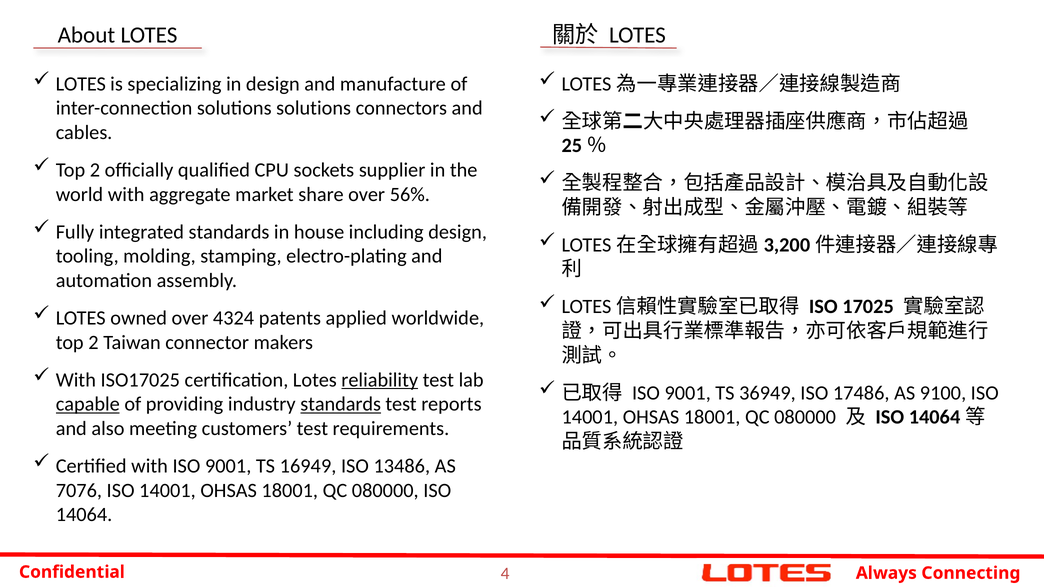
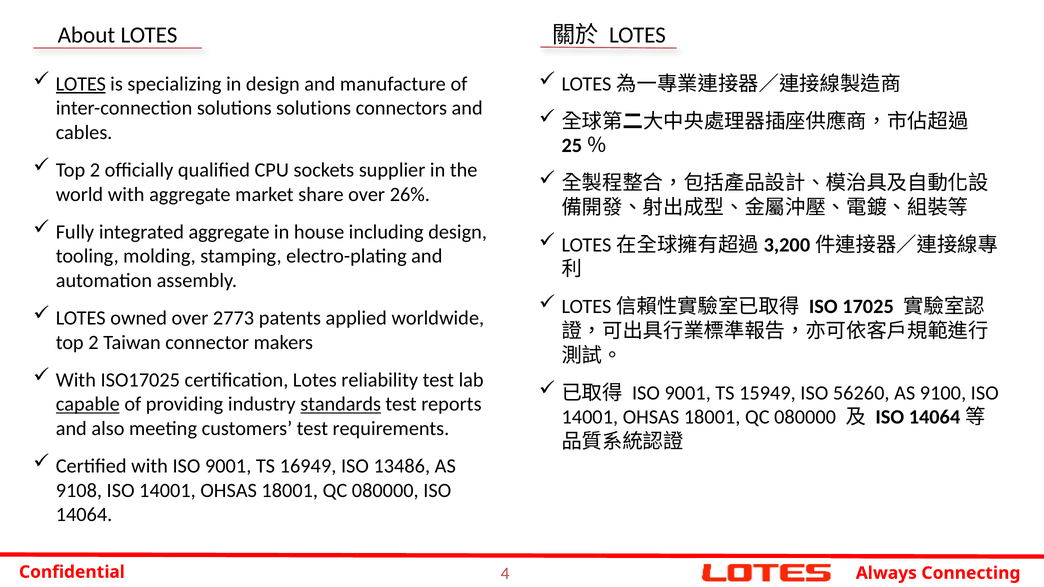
LOTES at (81, 84) underline: none -> present
56%: 56% -> 26%
integrated standards: standards -> aggregate
4324: 4324 -> 2773
reliability underline: present -> none
36949: 36949 -> 15949
17486: 17486 -> 56260
7076: 7076 -> 9108
